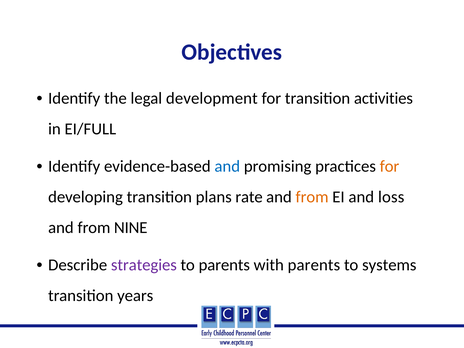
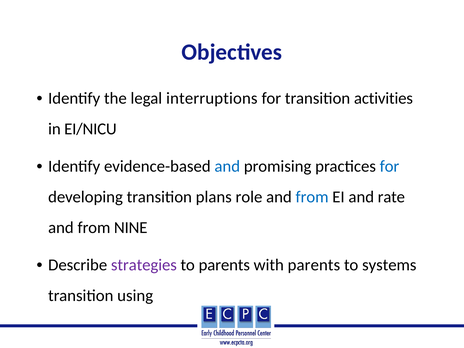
development: development -> interruptions
EI/FULL: EI/FULL -> EI/NICU
for at (389, 166) colour: orange -> blue
rate: rate -> role
from at (312, 197) colour: orange -> blue
loss: loss -> rate
years: years -> using
